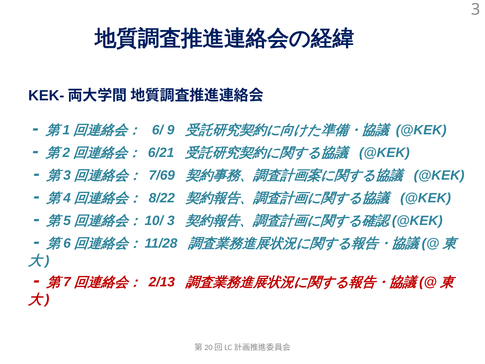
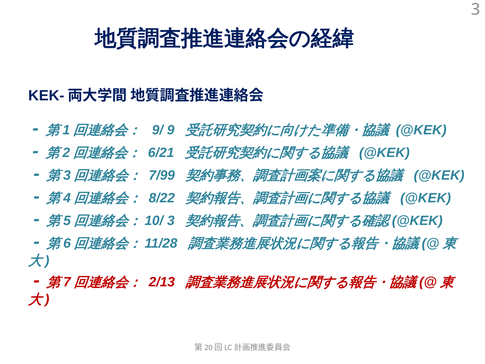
6/: 6/ -> 9/
7/69: 7/69 -> 7/99
